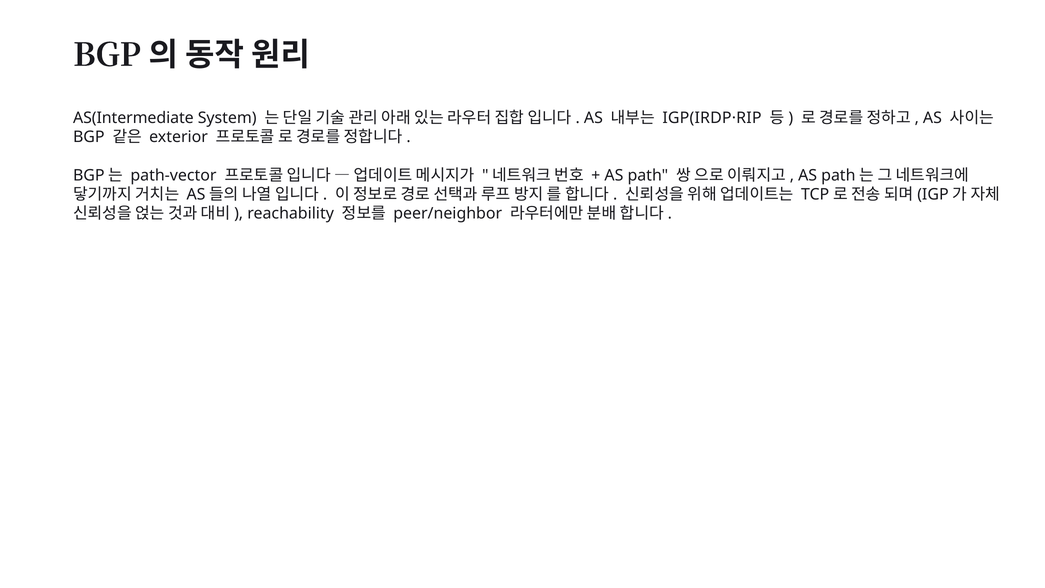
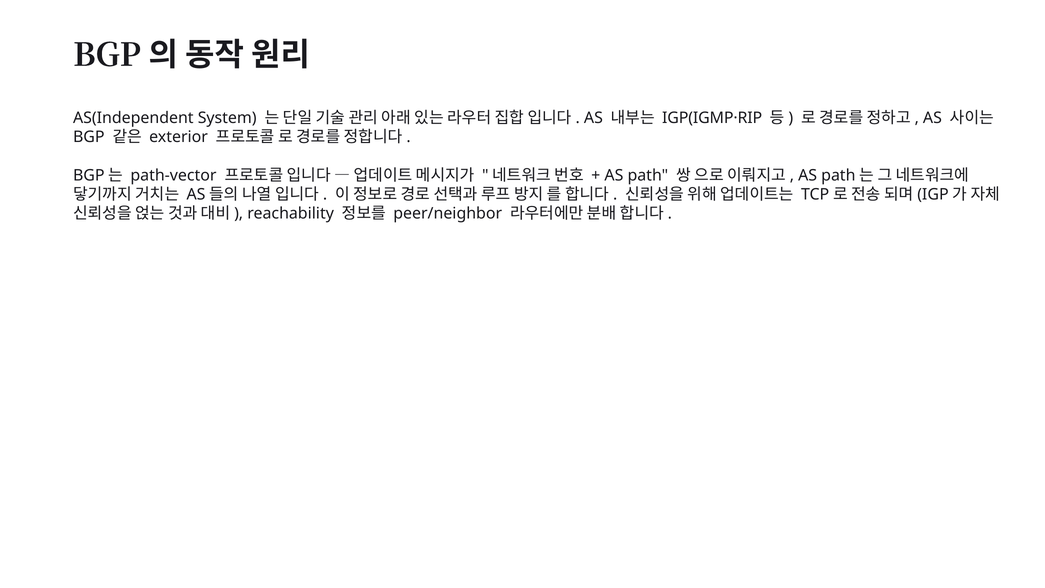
AS(Intermediate: AS(Intermediate -> AS(Independent
IGP(IRDP·RIP: IGP(IRDP·RIP -> IGP(IGMP·RIP
